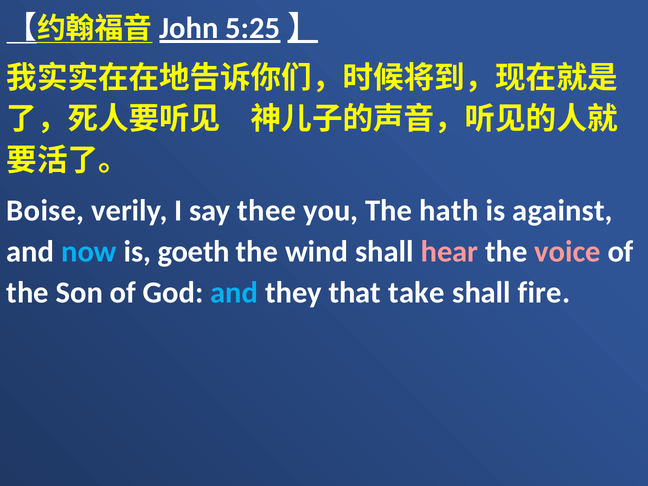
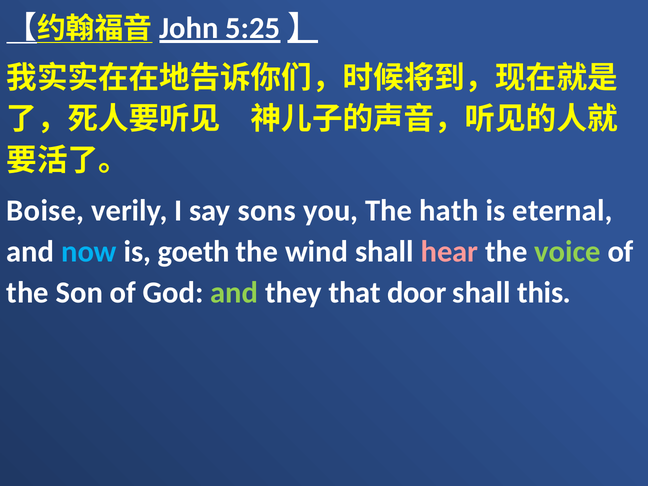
thee: thee -> sons
against: against -> eternal
voice colour: pink -> light green
and at (234, 293) colour: light blue -> light green
take: take -> door
fire: fire -> this
